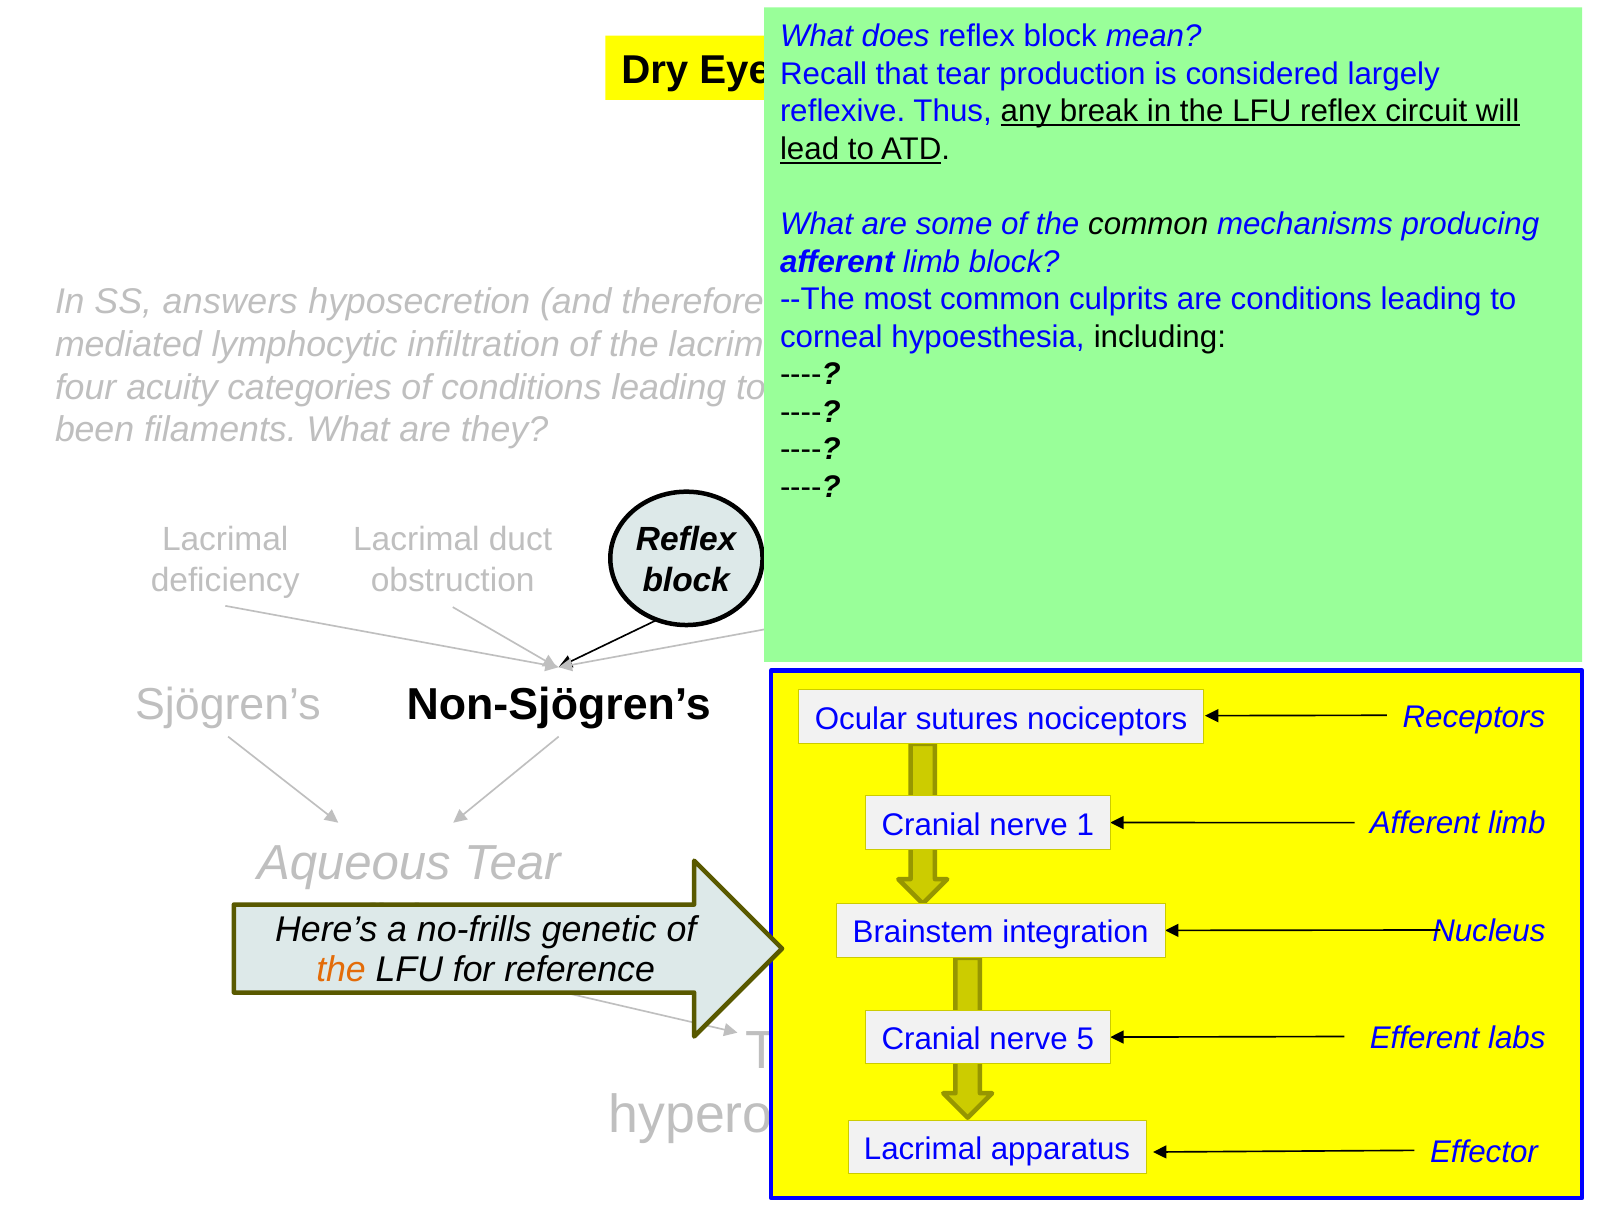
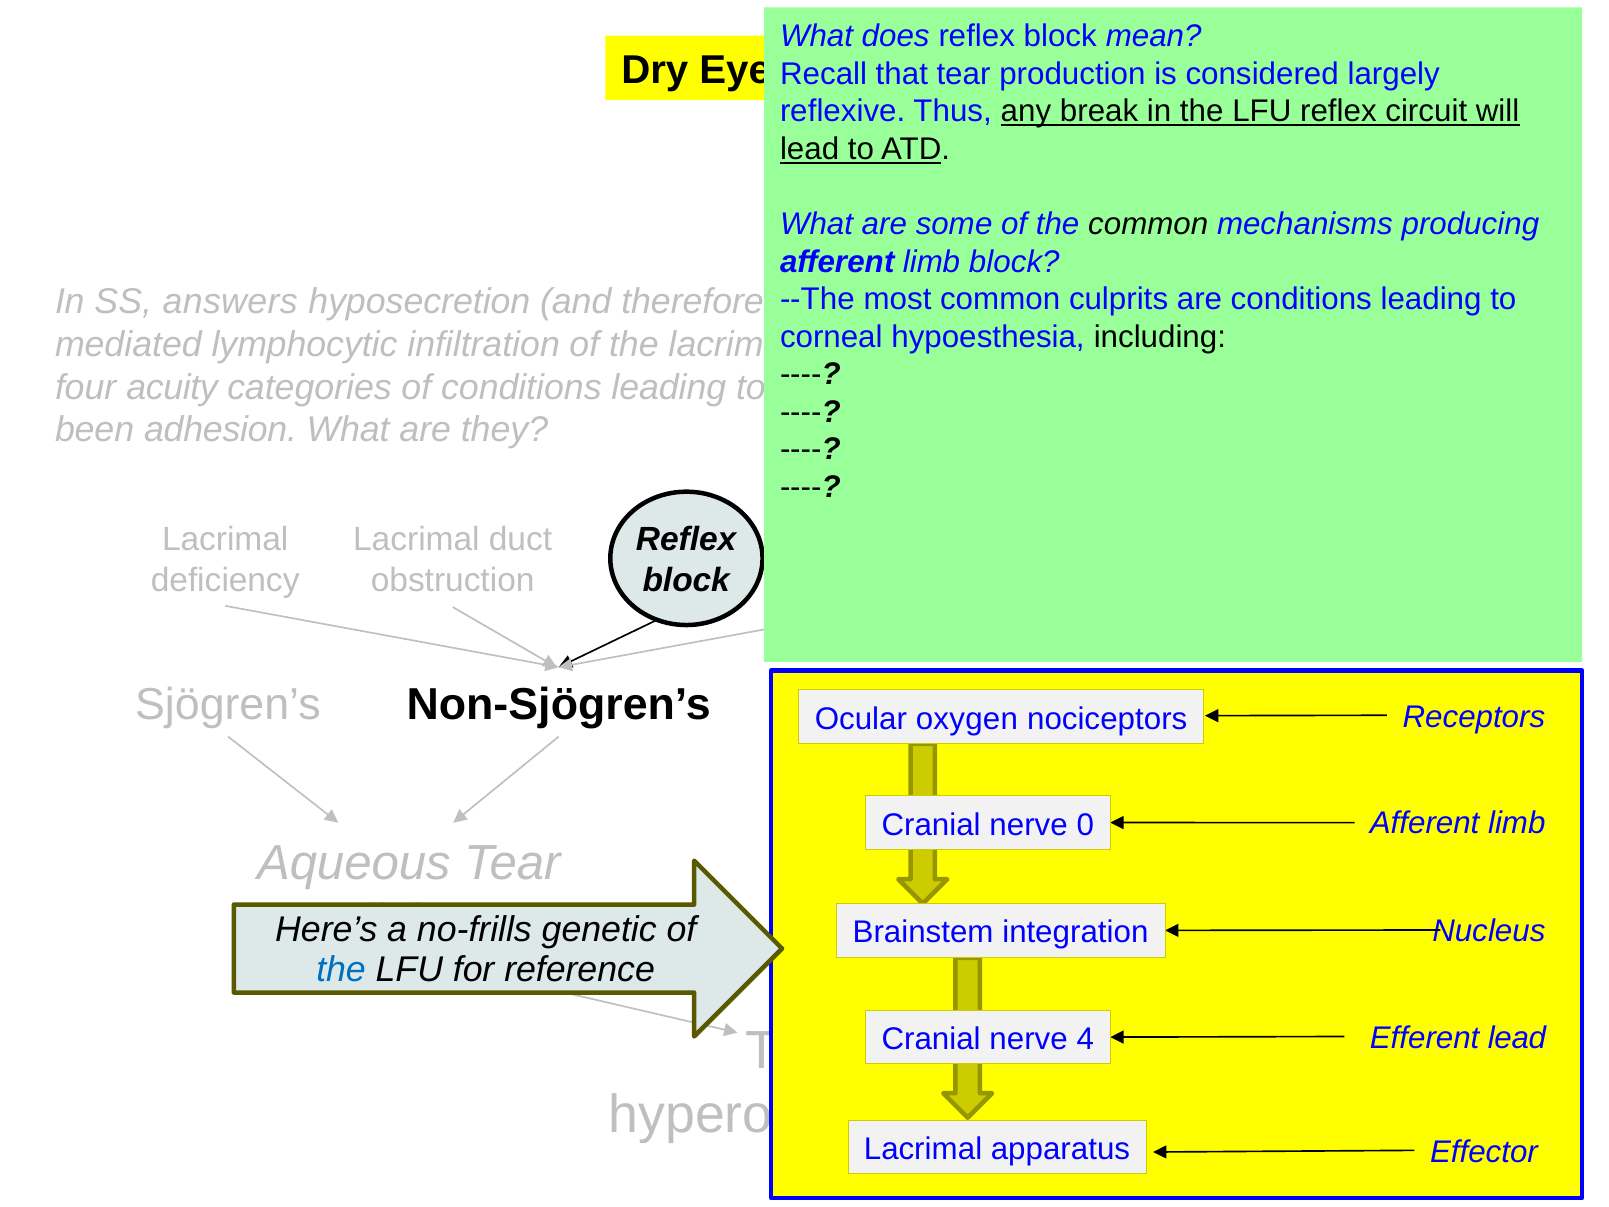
filaments: filaments -> adhesion
sutures: sutures -> oxygen
1: 1 -> 0
the at (341, 970) colour: orange -> blue
Efferent labs: labs -> lead
5: 5 -> 4
